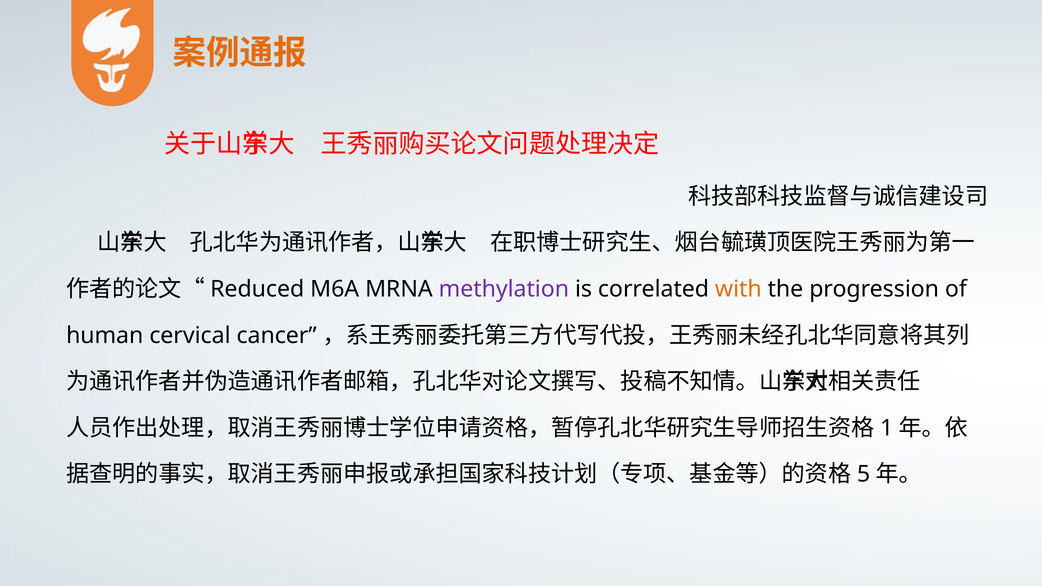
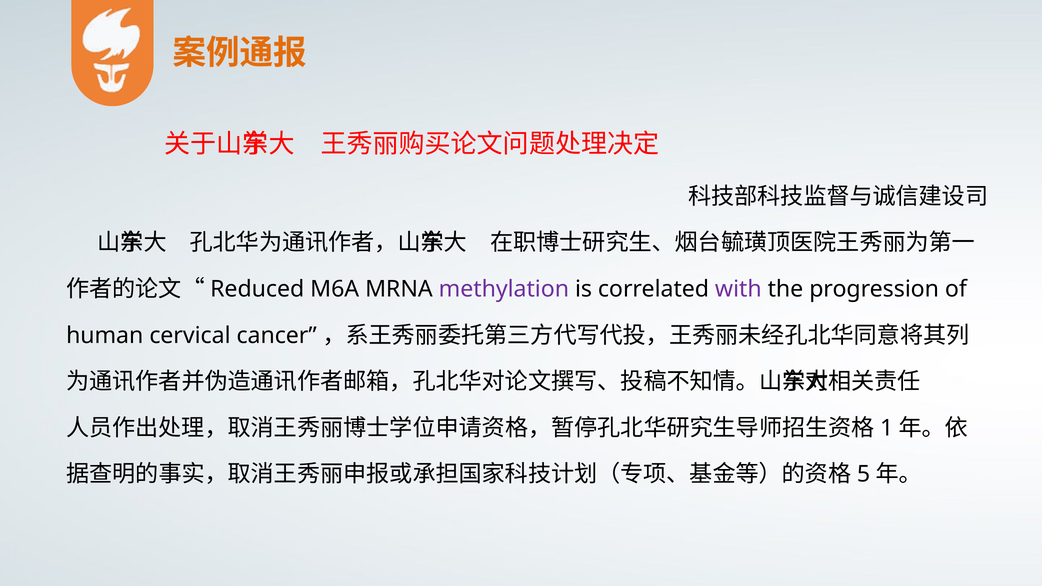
with colour: orange -> purple
